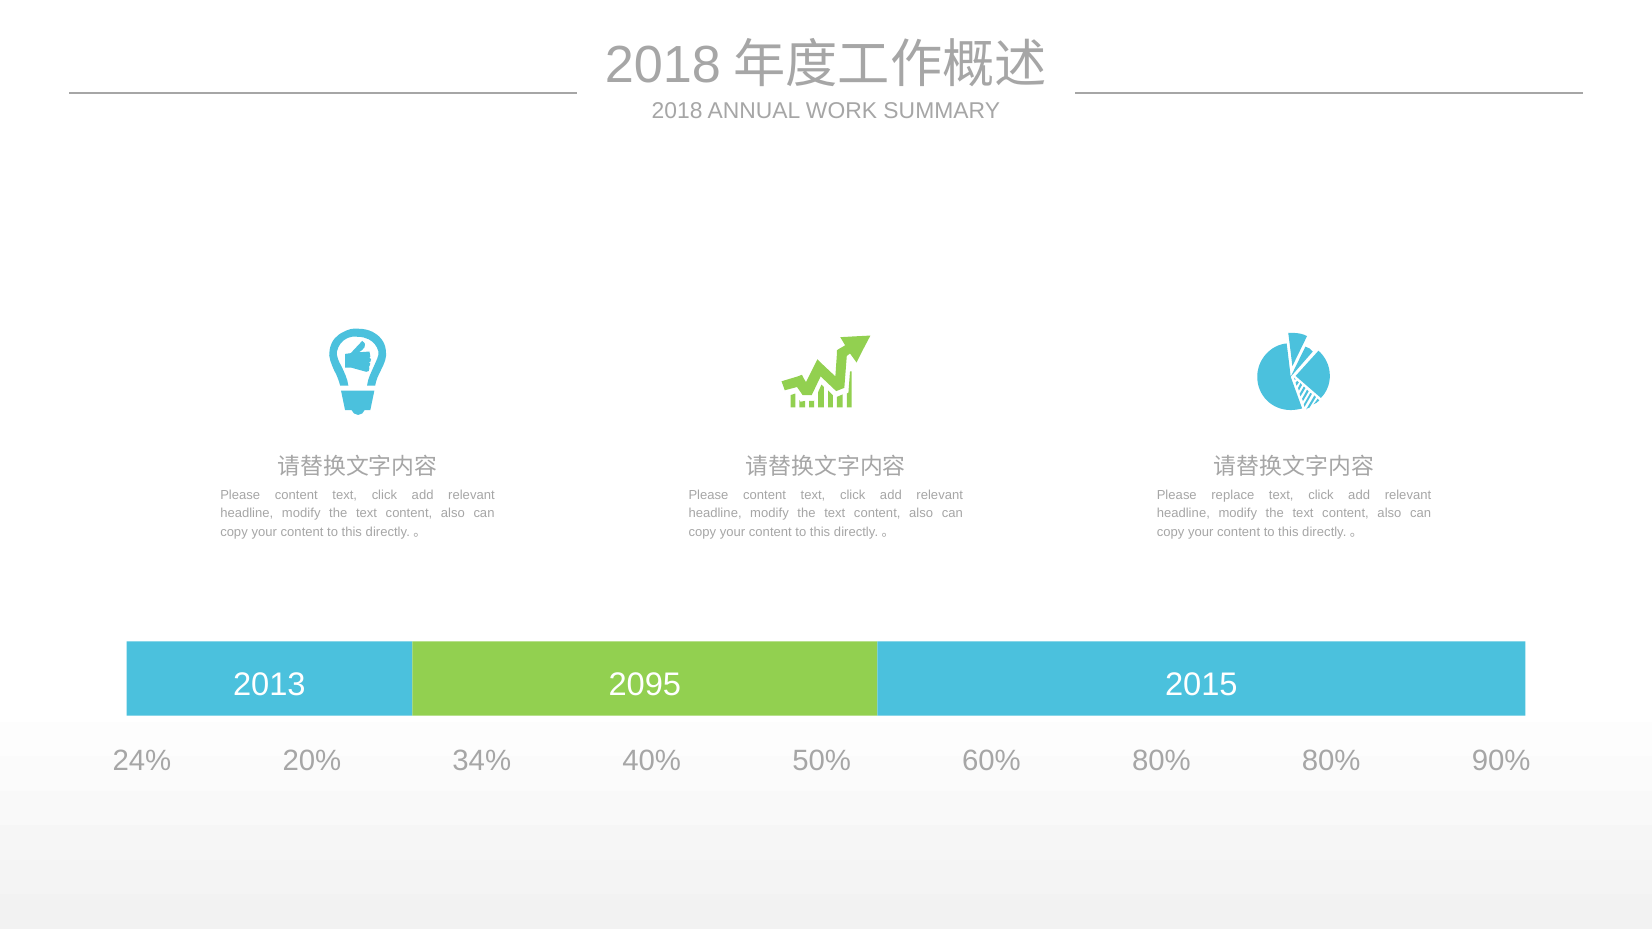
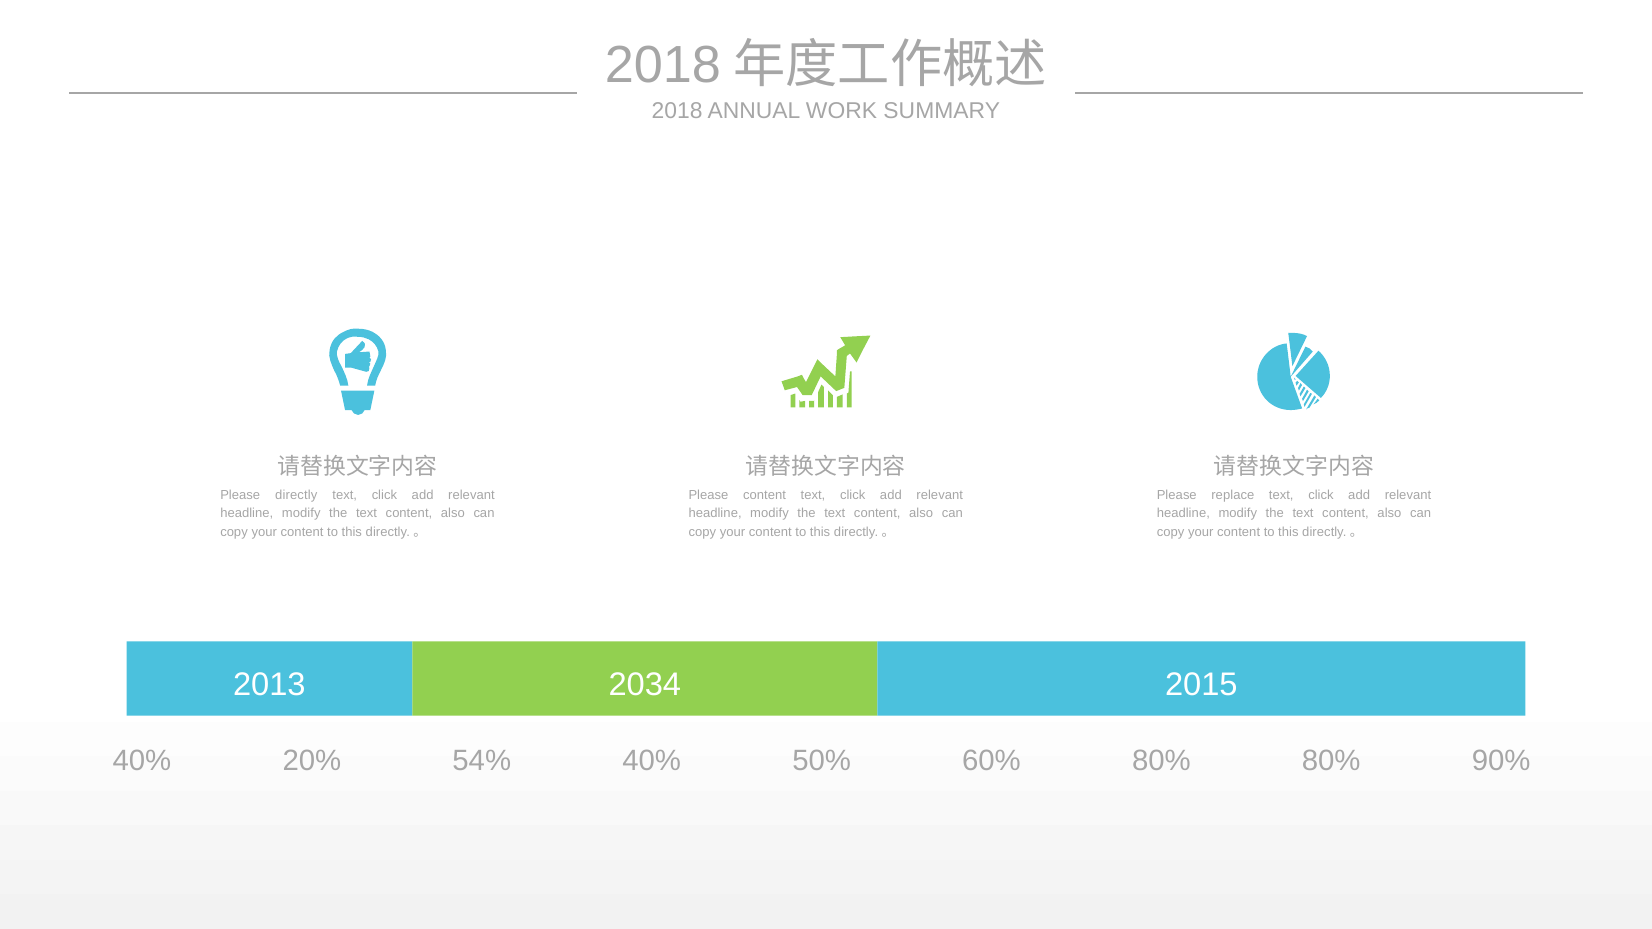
content at (296, 495): content -> directly
2095: 2095 -> 2034
24% at (142, 761): 24% -> 40%
34%: 34% -> 54%
